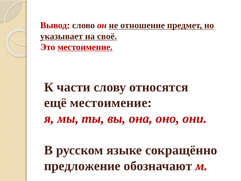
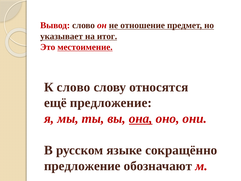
своё: своё -> итог
К части: части -> слово
ещё местоимение: местоимение -> предложение
она underline: none -> present
